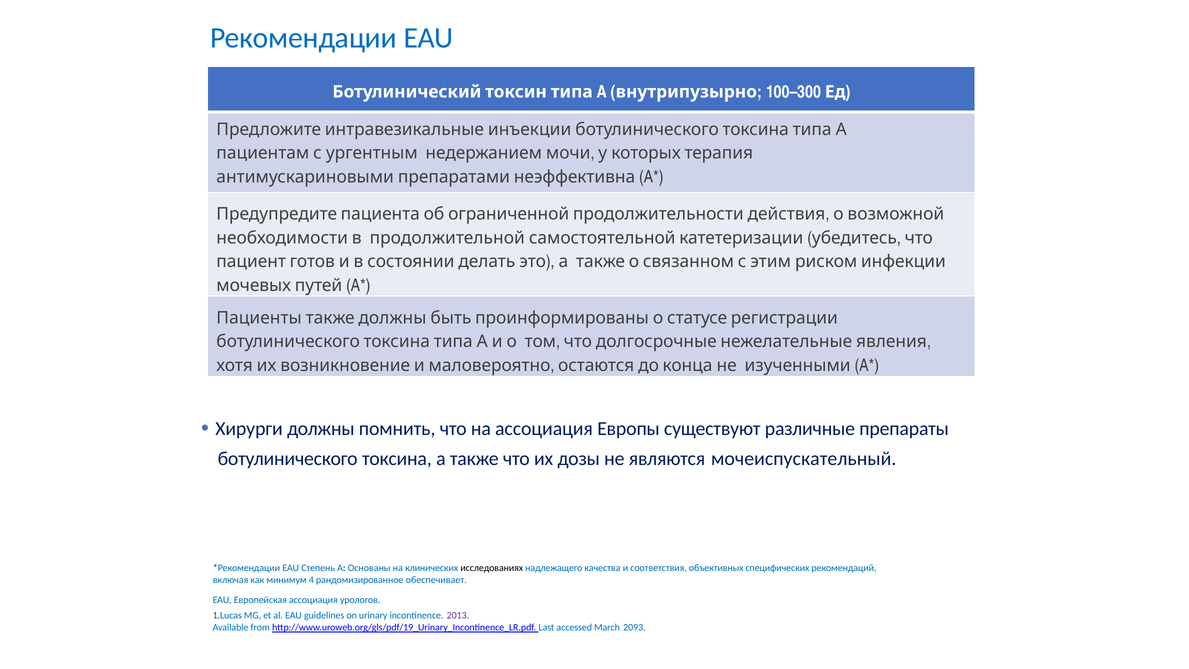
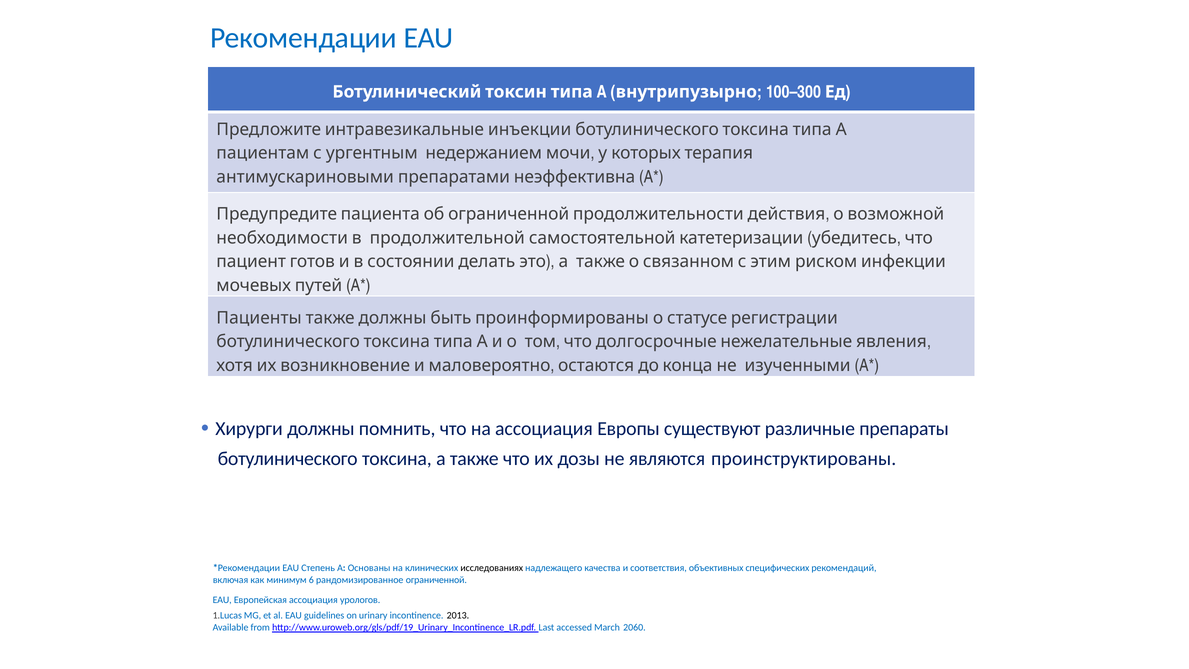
мочеиспускательный: мочеиспускательный -> проинструктированы
4: 4 -> 6
обеспечивает: обеспечивает -> ограниченной
2013 colour: purple -> black
2093: 2093 -> 2060
